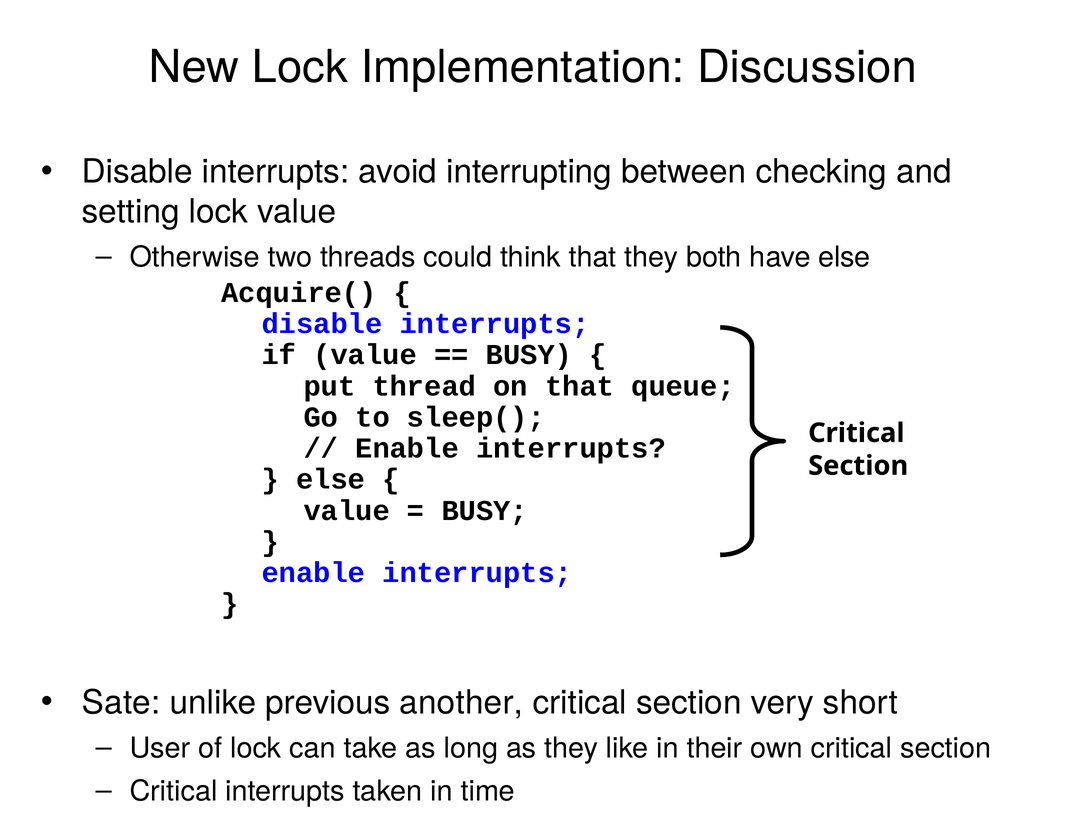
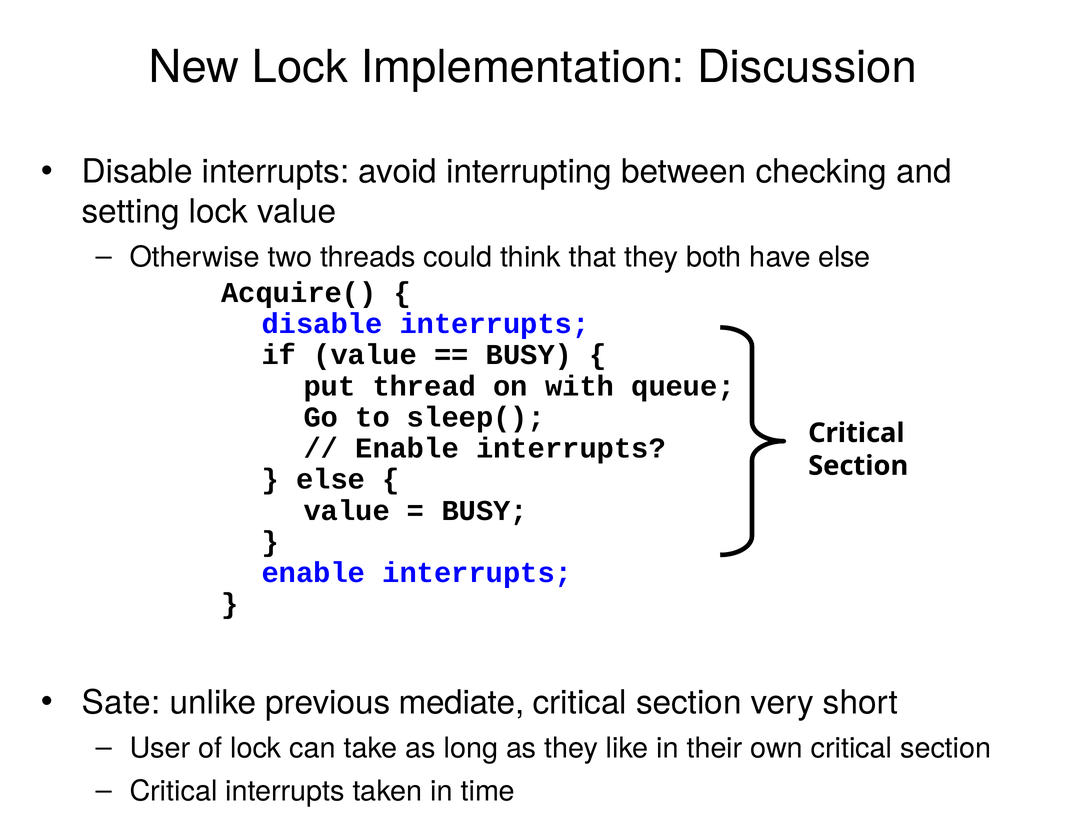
on that: that -> with
another: another -> mediate
